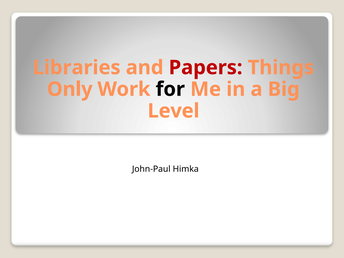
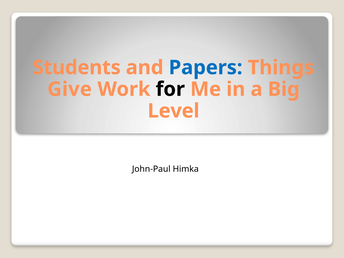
Libraries: Libraries -> Students
Papers colour: red -> blue
Only: Only -> Give
